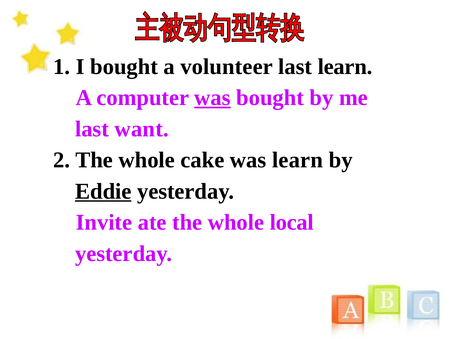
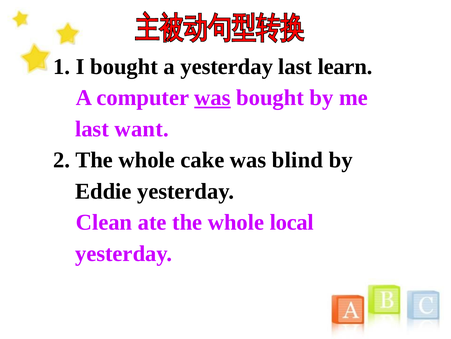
a volunteer: volunteer -> yesterday
was learn: learn -> blind
Eddie underline: present -> none
Invite: Invite -> Clean
